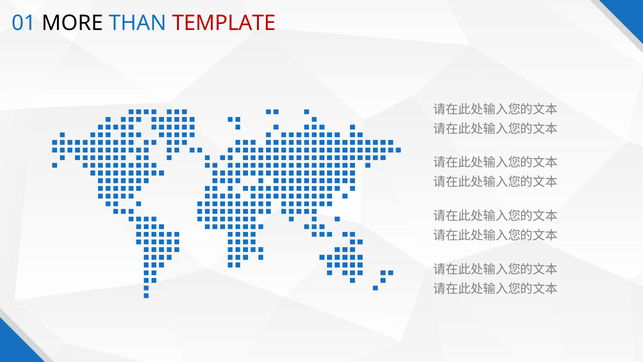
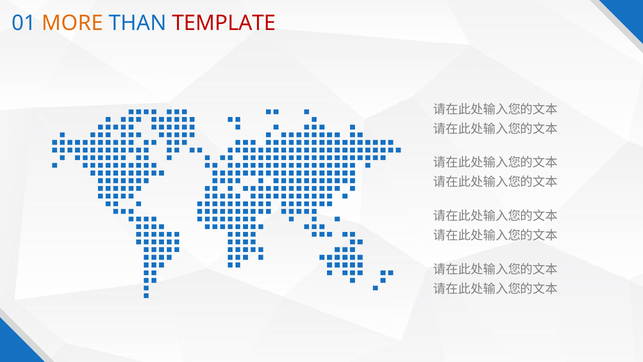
MORE colour: black -> orange
